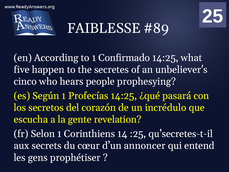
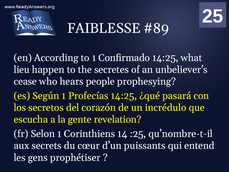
five: five -> lieu
cinco: cinco -> cease
qu’secretes-t-il: qu’secretes-t-il -> qu’nombre-t-il
annoncer: annoncer -> puissants
